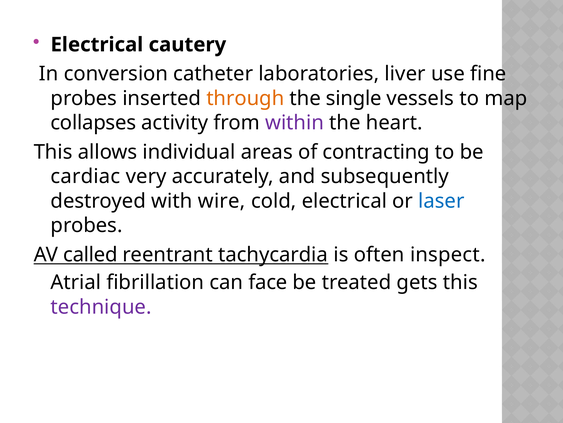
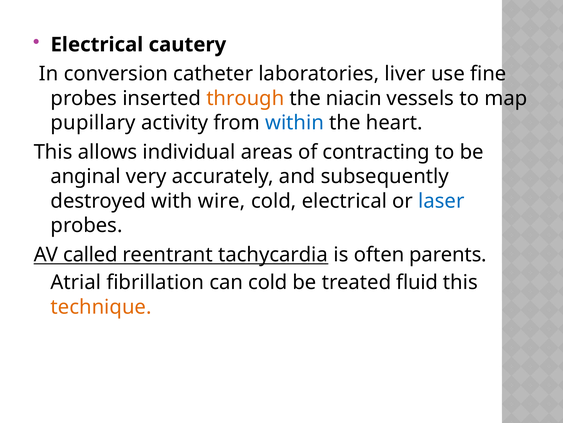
single: single -> niacin
collapses: collapses -> pupillary
within colour: purple -> blue
cardiac: cardiac -> anginal
inspect: inspect -> parents
can face: face -> cold
gets: gets -> fluid
technique colour: purple -> orange
